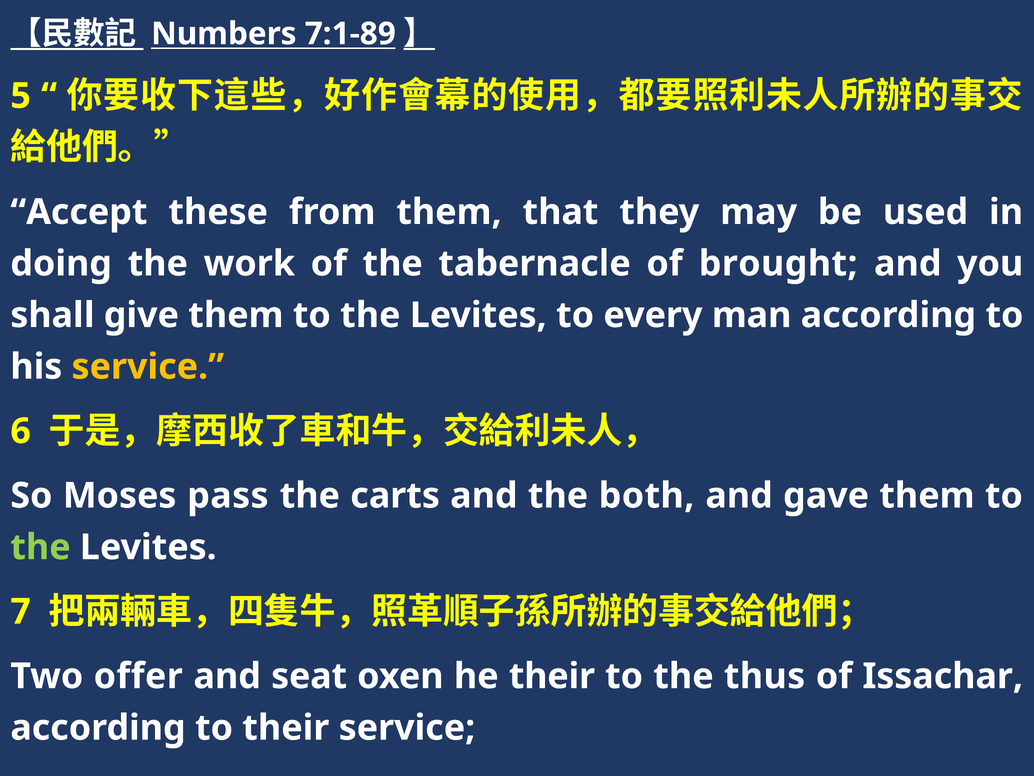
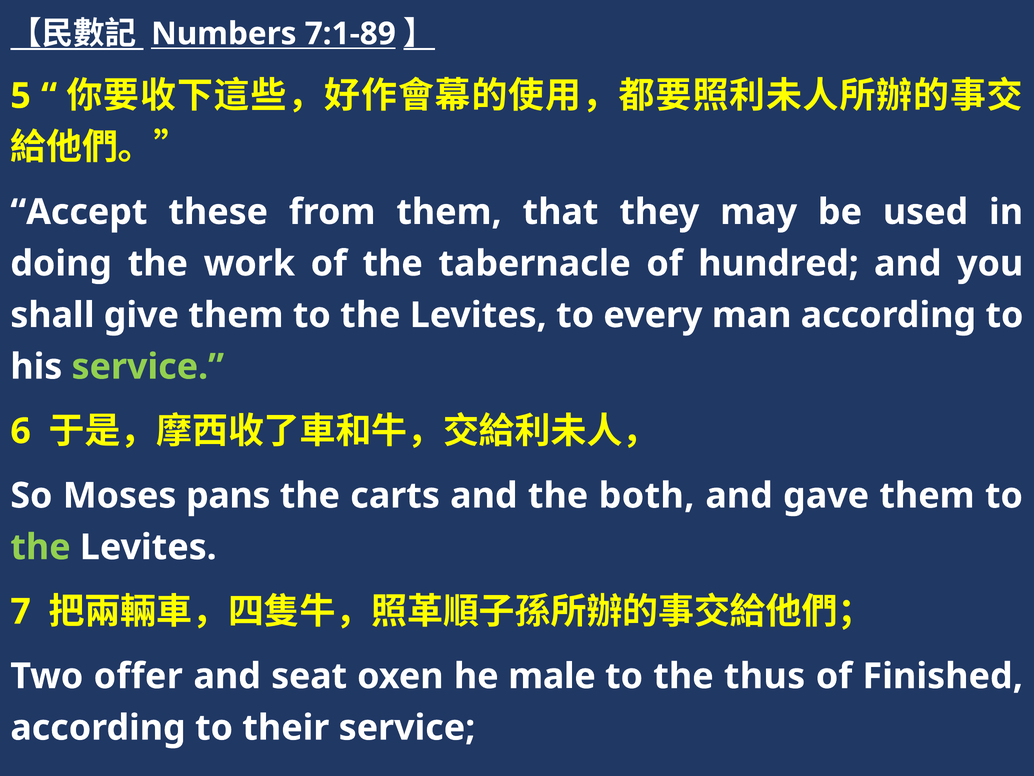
brought: brought -> hundred
service at (148, 367) colour: yellow -> light green
pass: pass -> pans
he their: their -> male
Issachar: Issachar -> Finished
